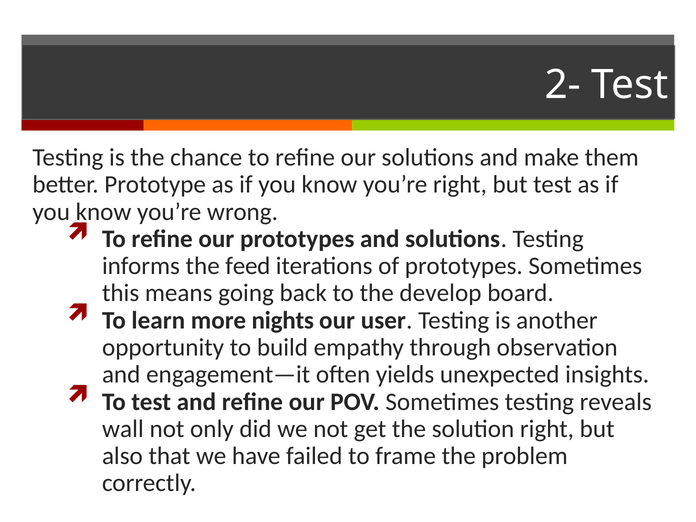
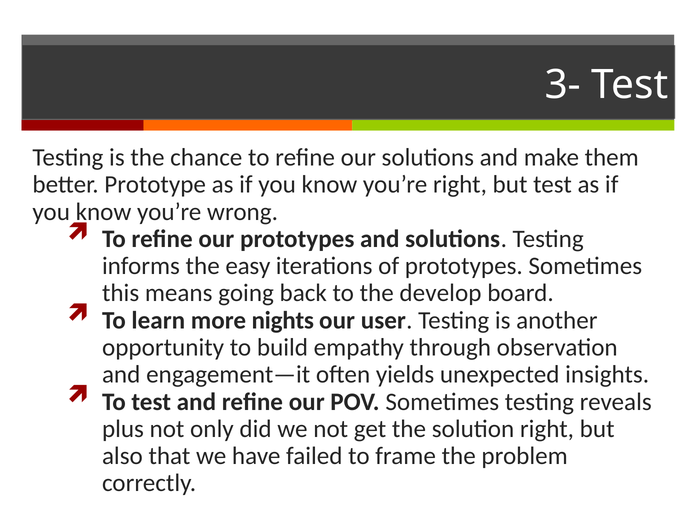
2-: 2- -> 3-
feed: feed -> easy
wall: wall -> plus
